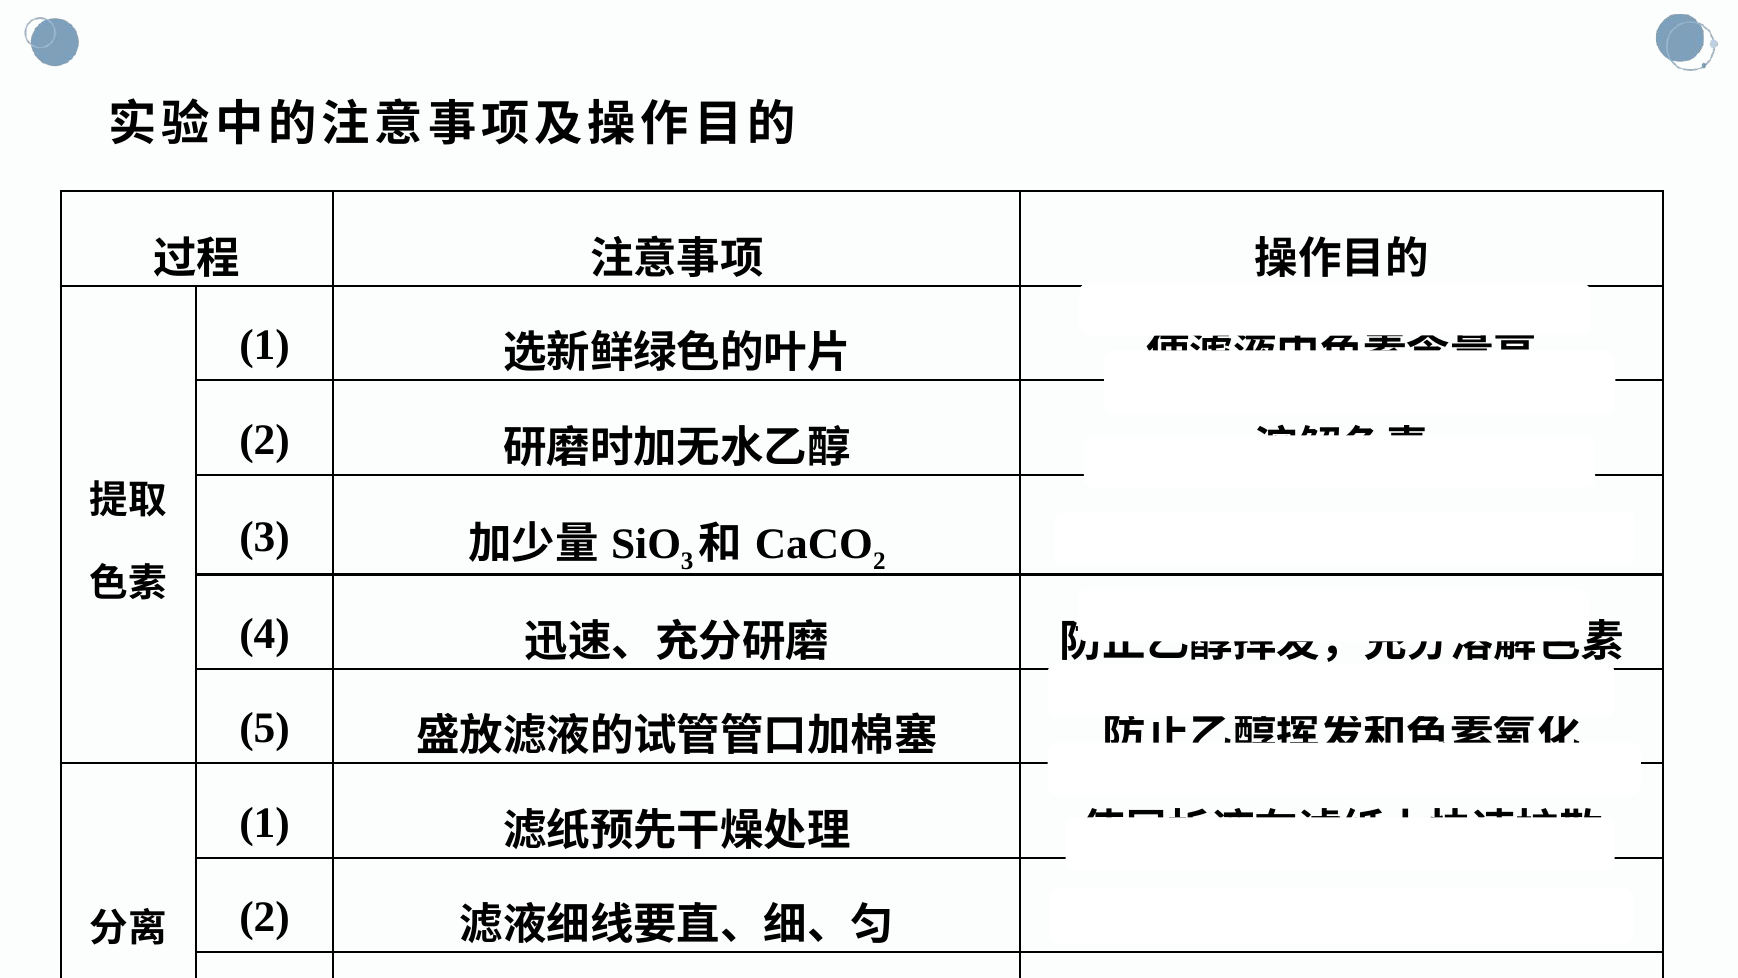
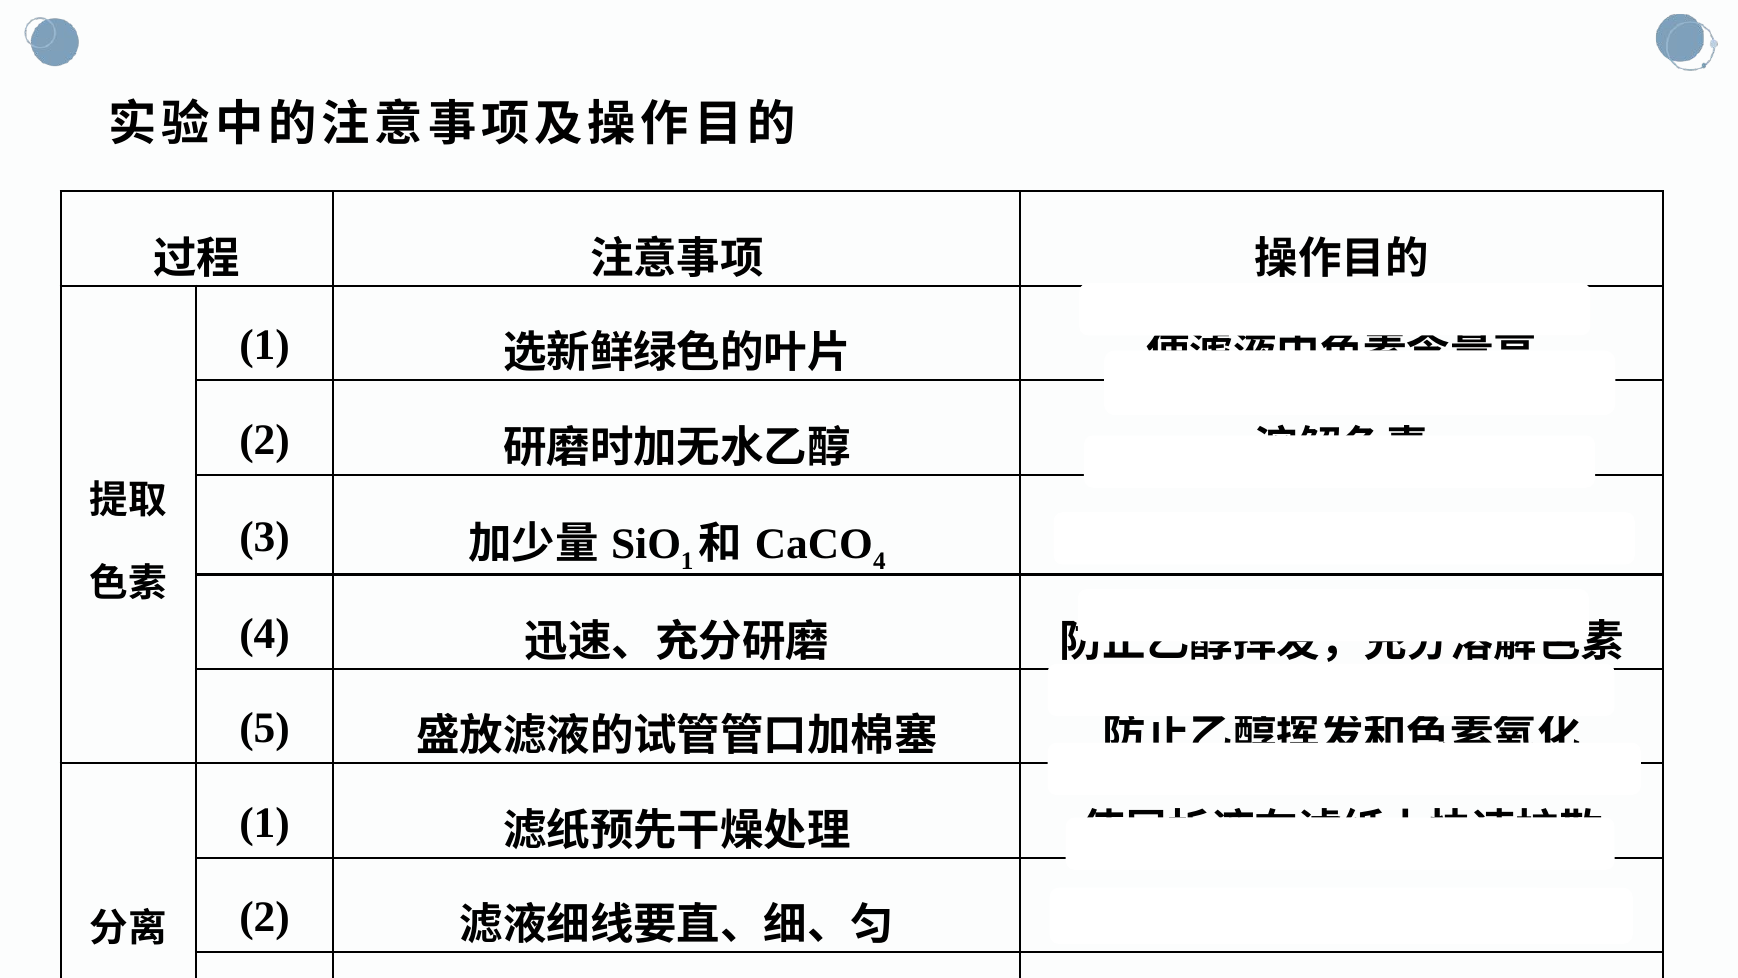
3 at (687, 561): 3 -> 1
2 at (879, 561): 2 -> 4
